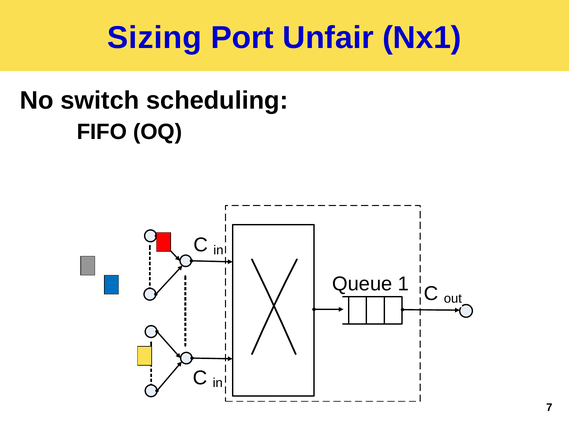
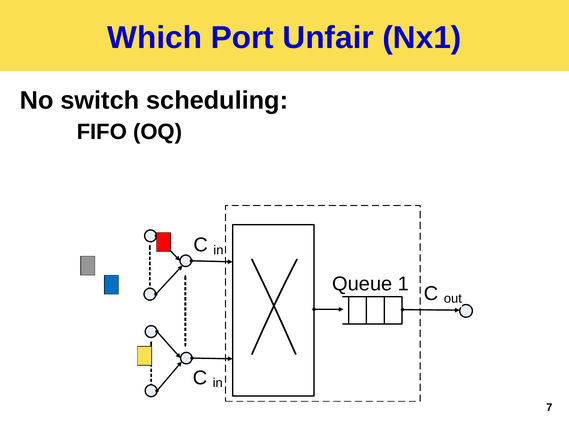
Sizing: Sizing -> Which
